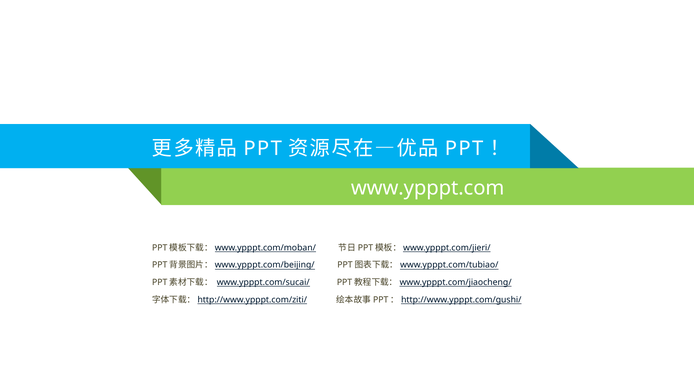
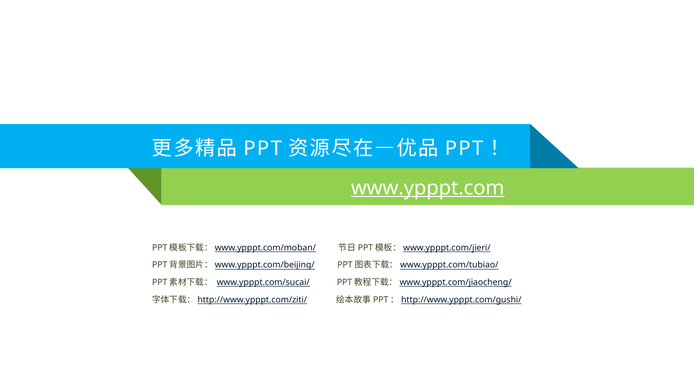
www.ypppt.com underline: none -> present
